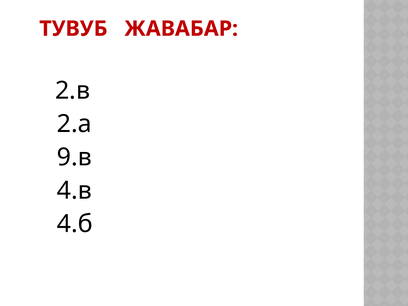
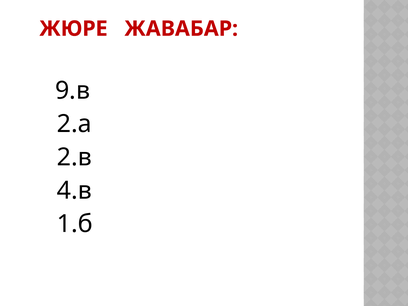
ТУВУБ: ТУВУБ -> ЖЮРЕ
2.в: 2.в -> 9.в
9.в: 9.в -> 2.в
4.б: 4.б -> 1.б
